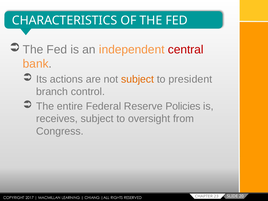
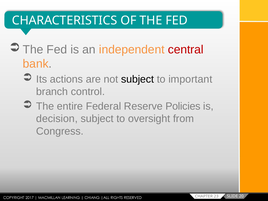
subject at (138, 79) colour: orange -> black
president: president -> important
receives: receives -> decision
